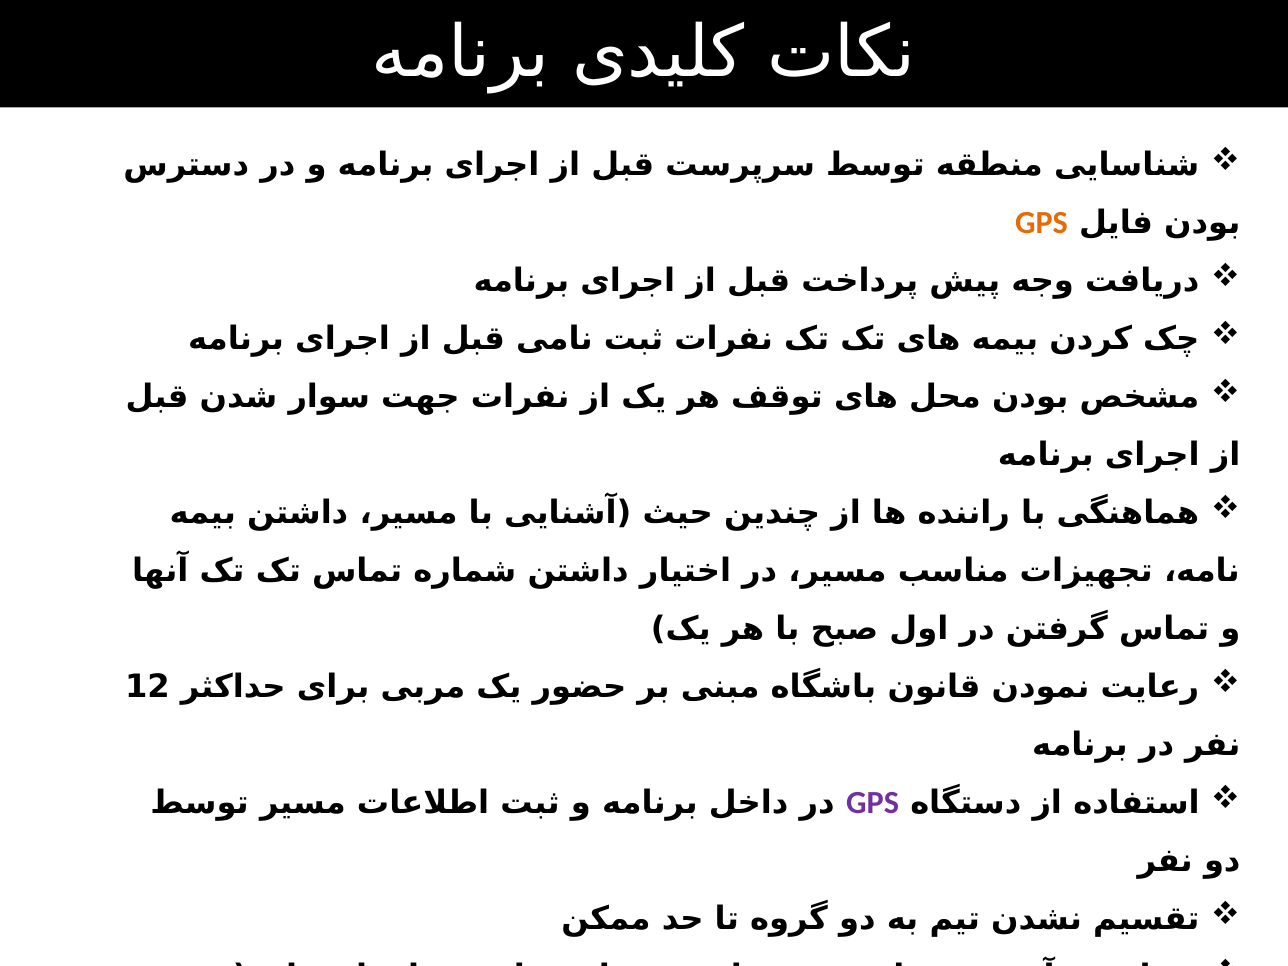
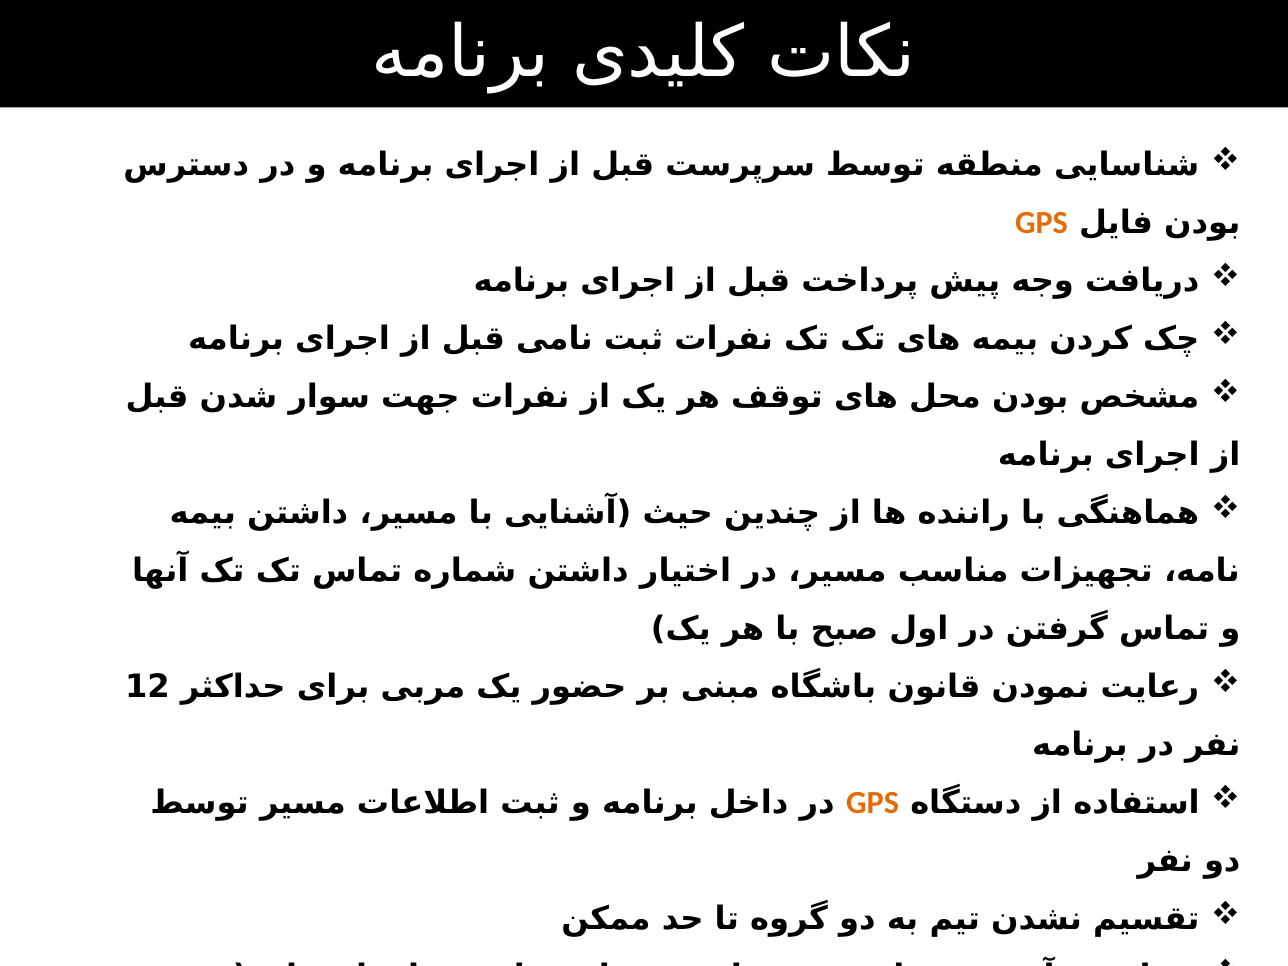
GPS at (873, 803) colour: purple -> orange
